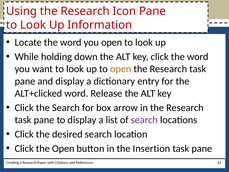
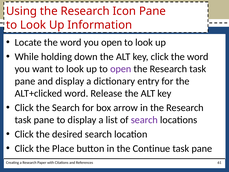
open at (121, 69) colour: orange -> purple
the Open: Open -> Place
Insertion: Insertion -> Continue
